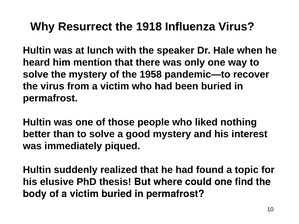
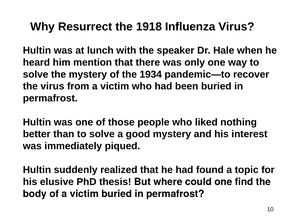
1958: 1958 -> 1934
